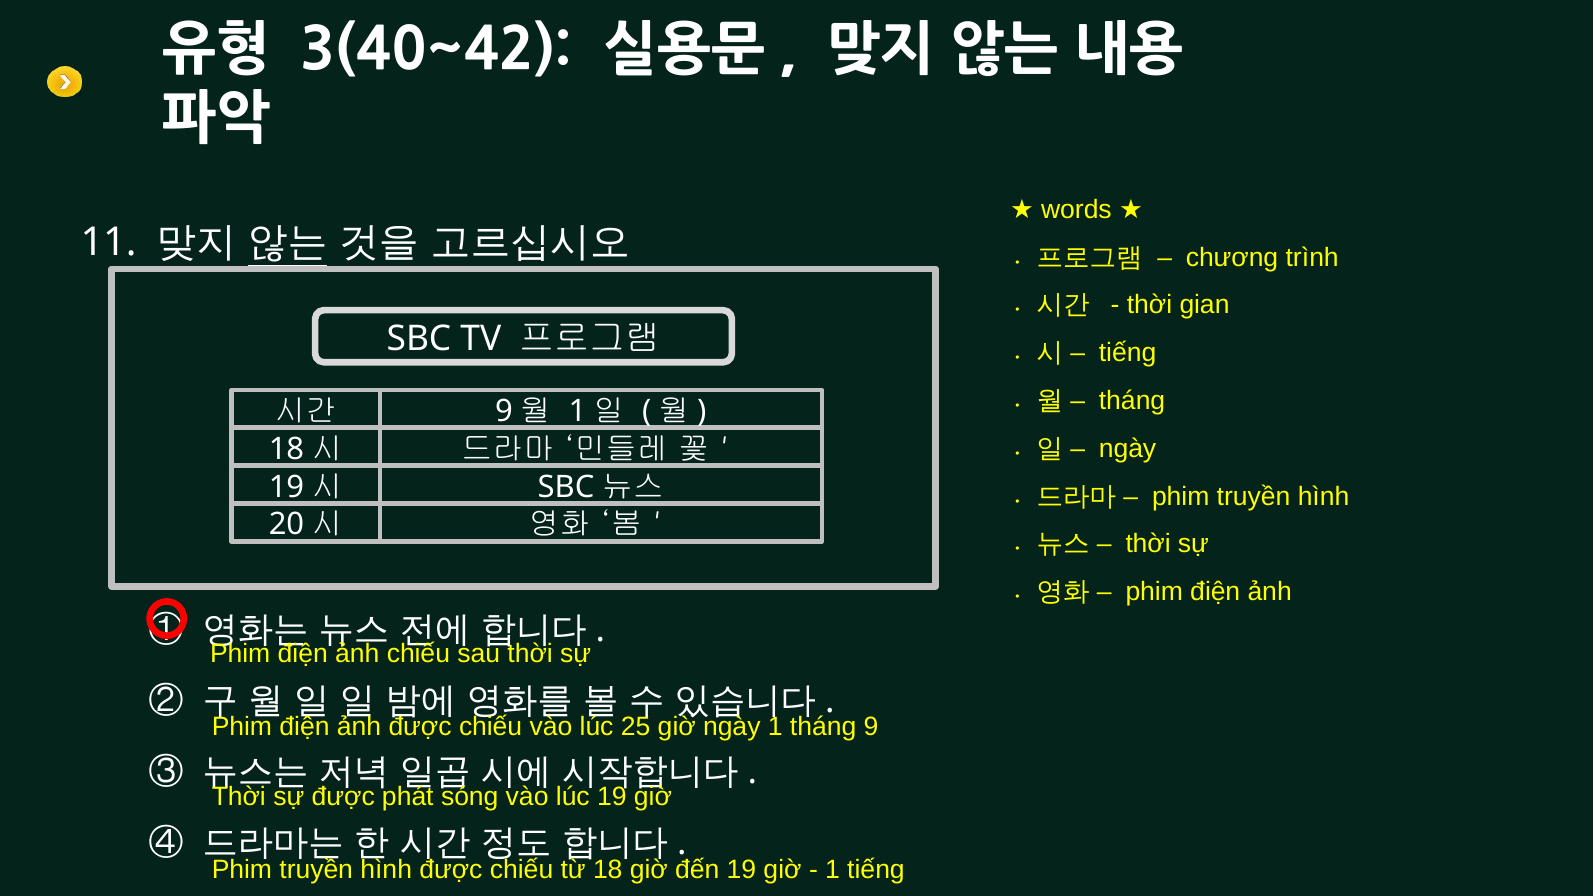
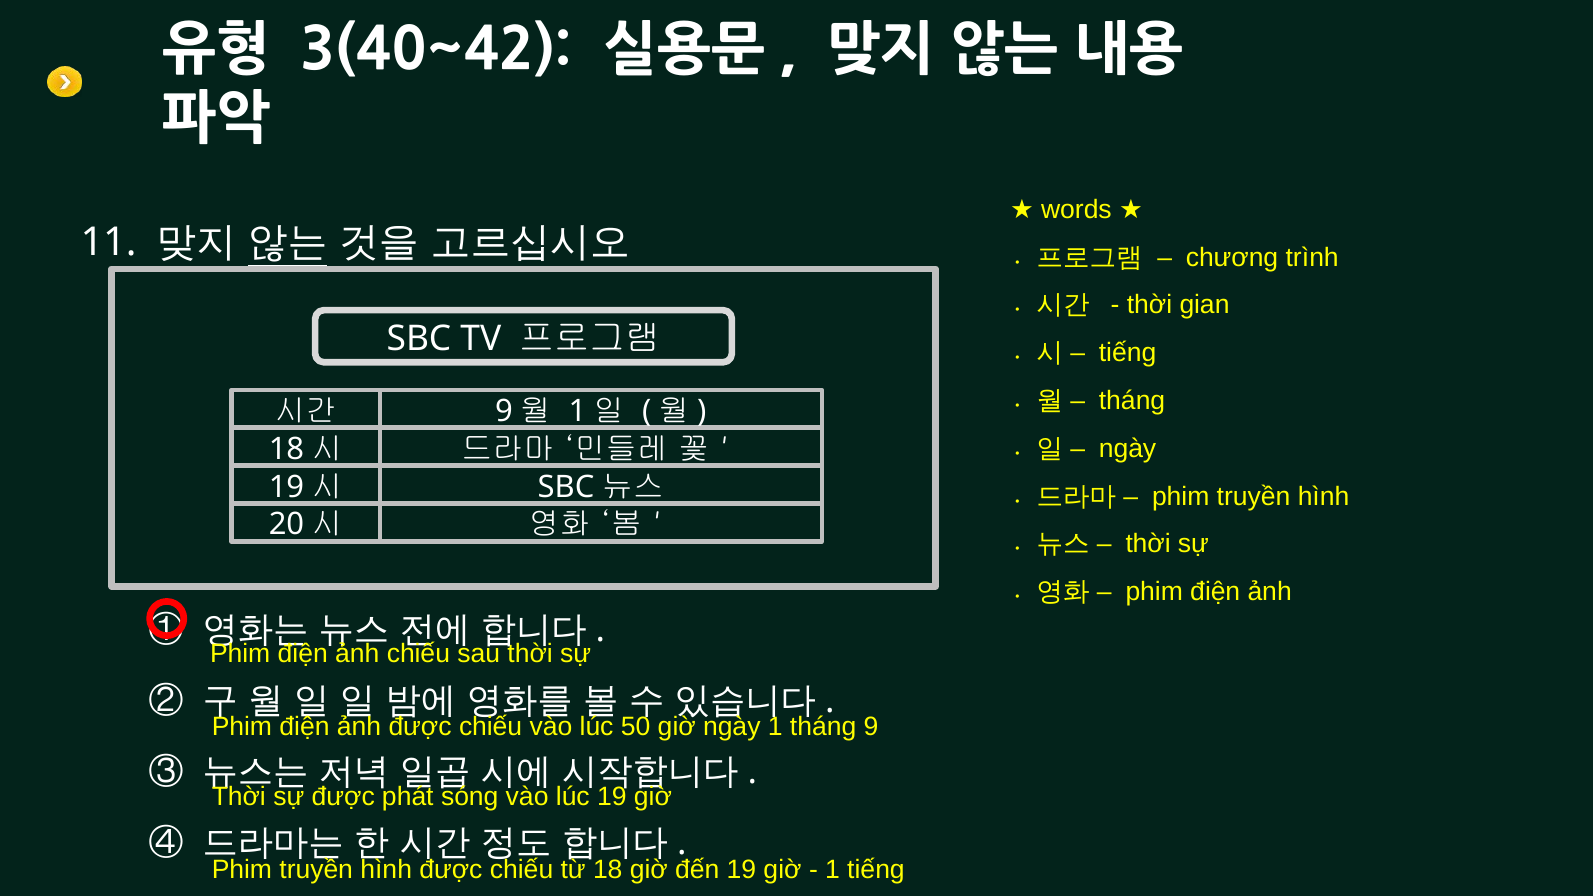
25: 25 -> 50
